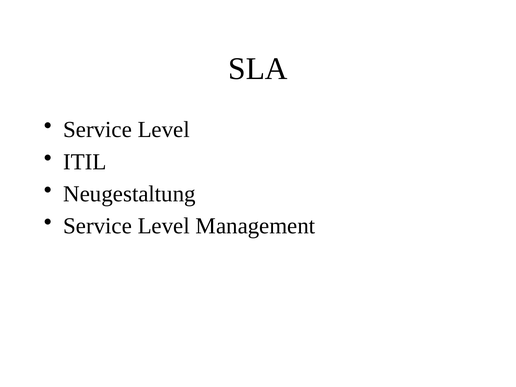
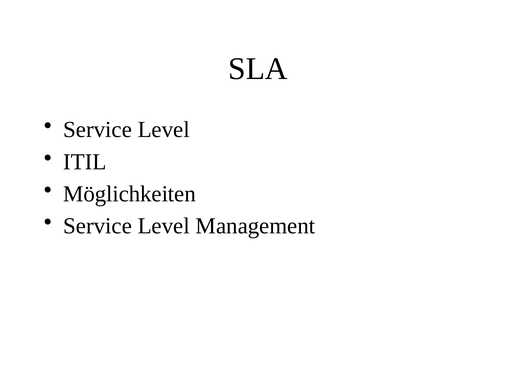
Neugestaltung: Neugestaltung -> Möglichkeiten
